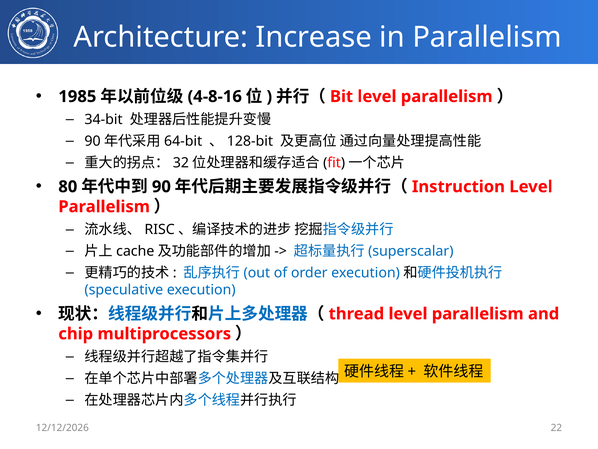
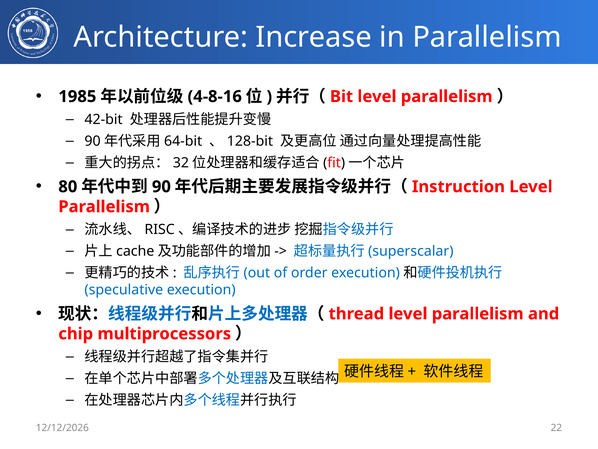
34-bit: 34-bit -> 42-bit
